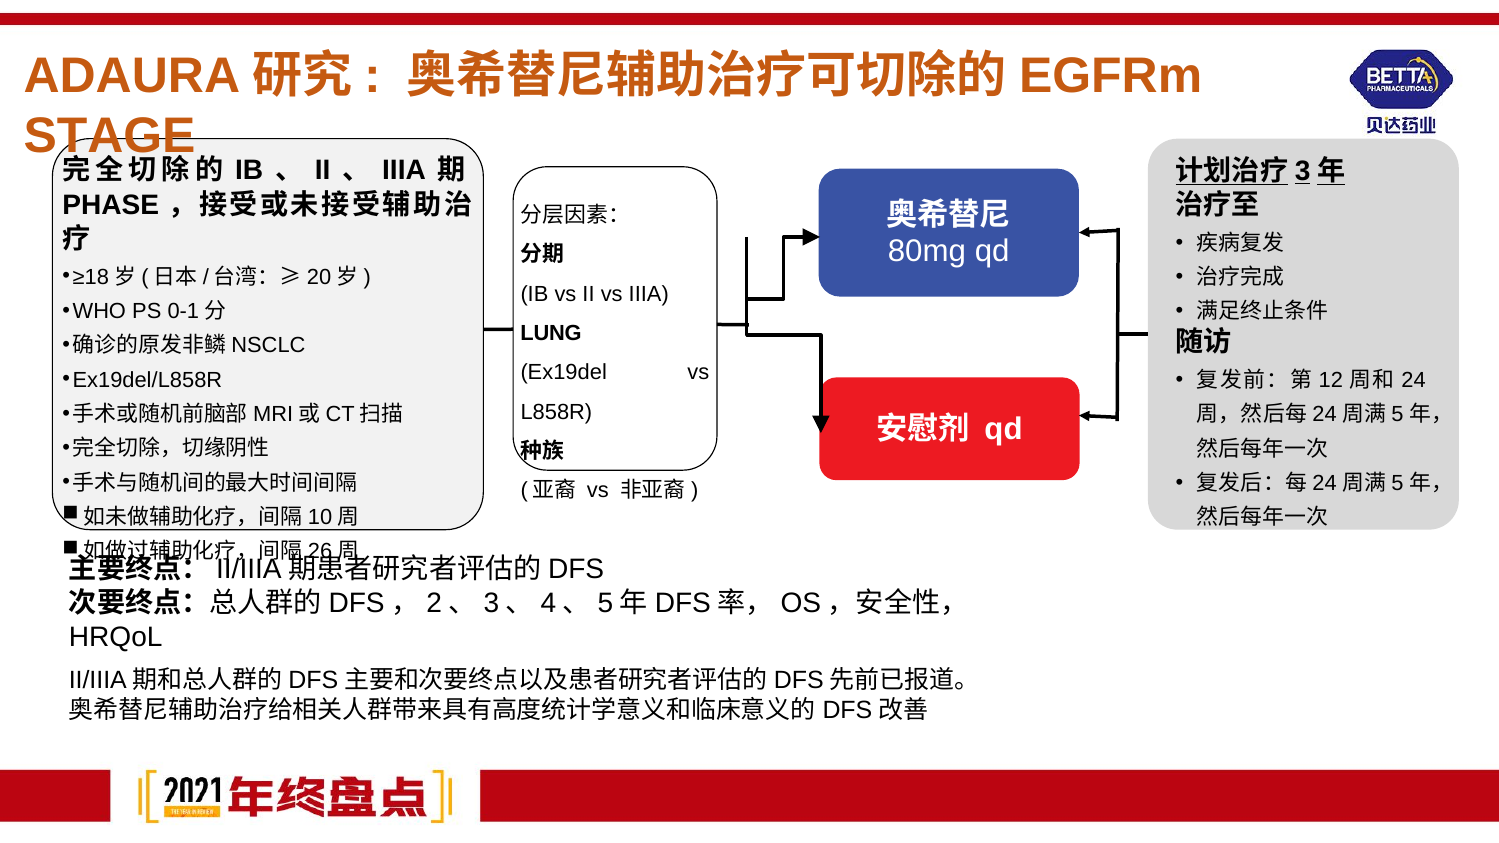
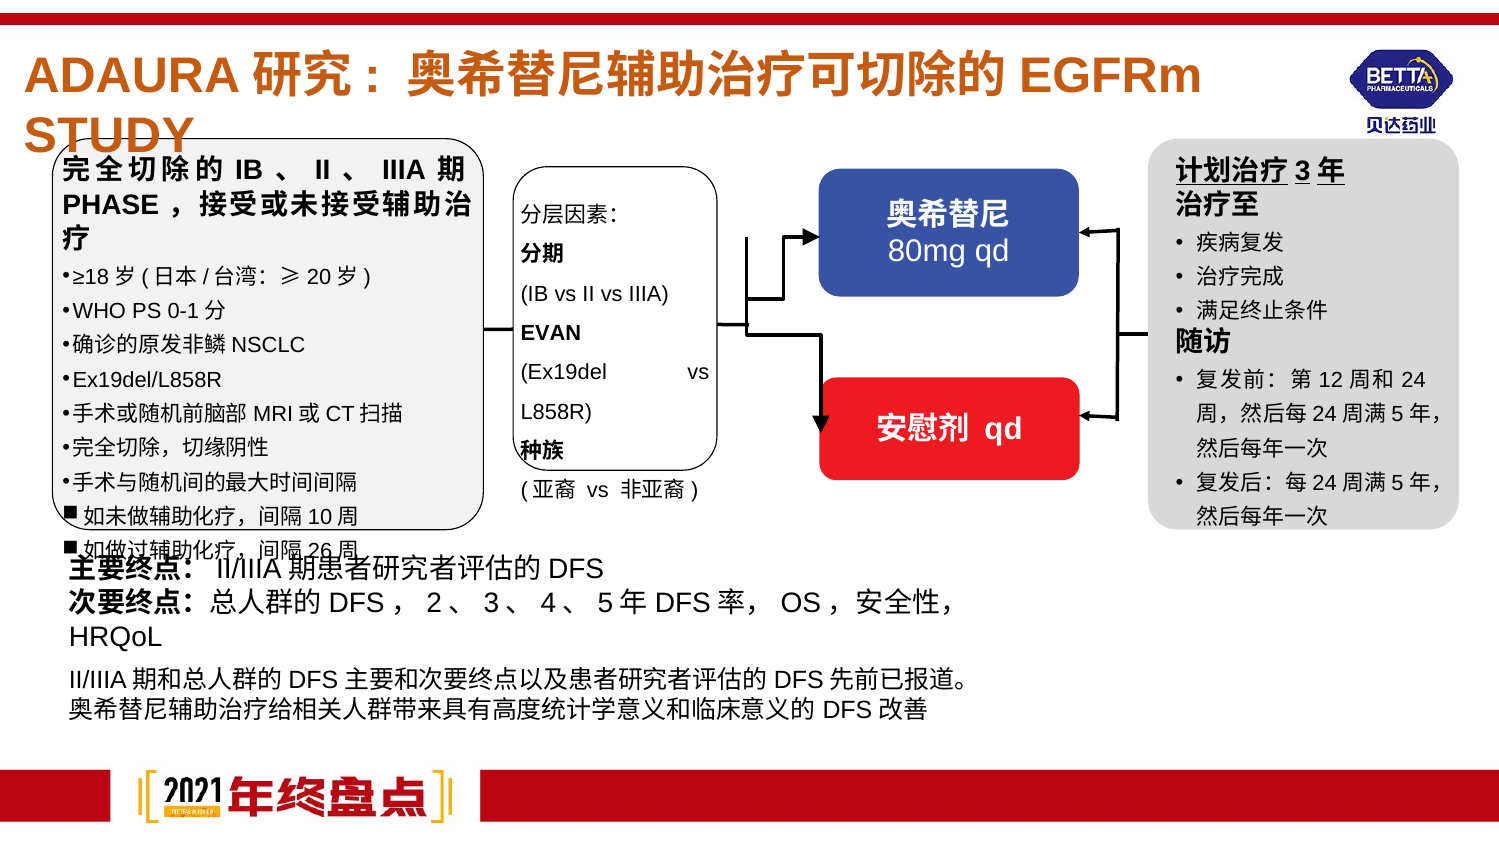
STAGE: STAGE -> STUDY
LUNG: LUNG -> EVAN
